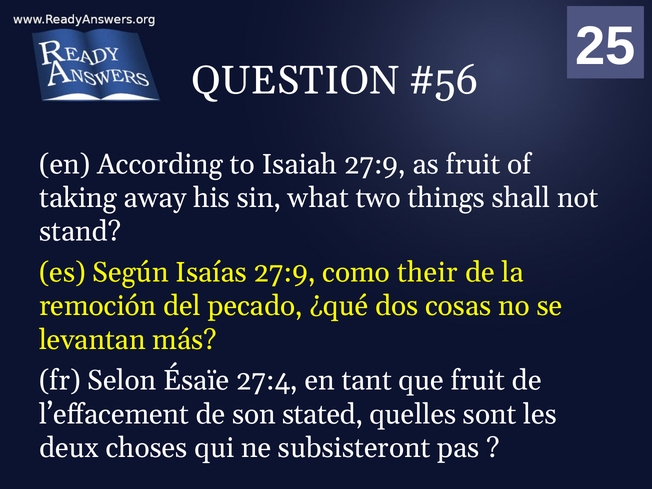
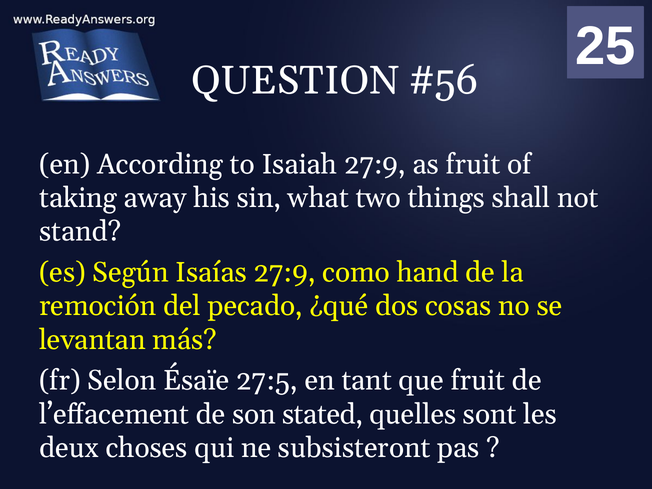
their: their -> hand
27:4: 27:4 -> 27:5
